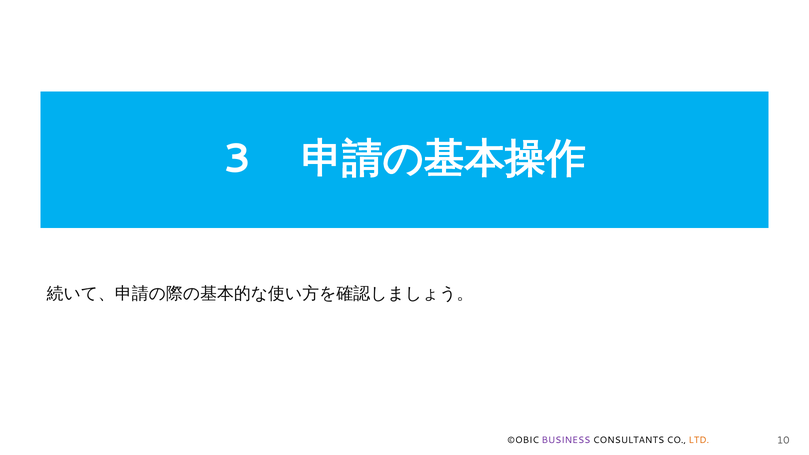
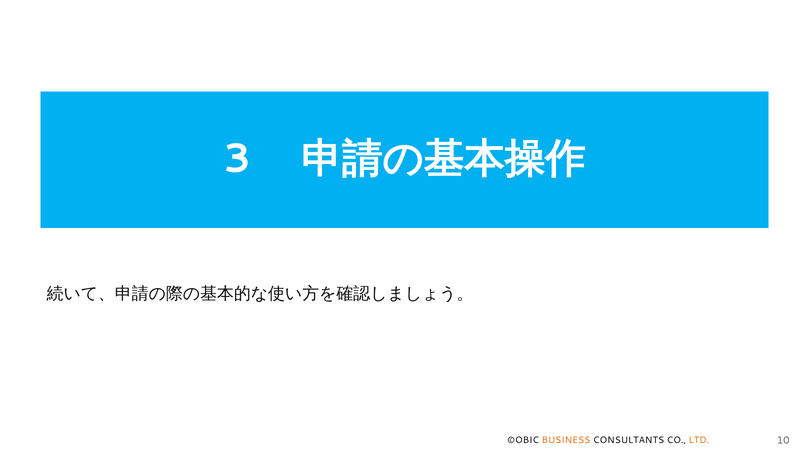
BUSINESS colour: purple -> orange
